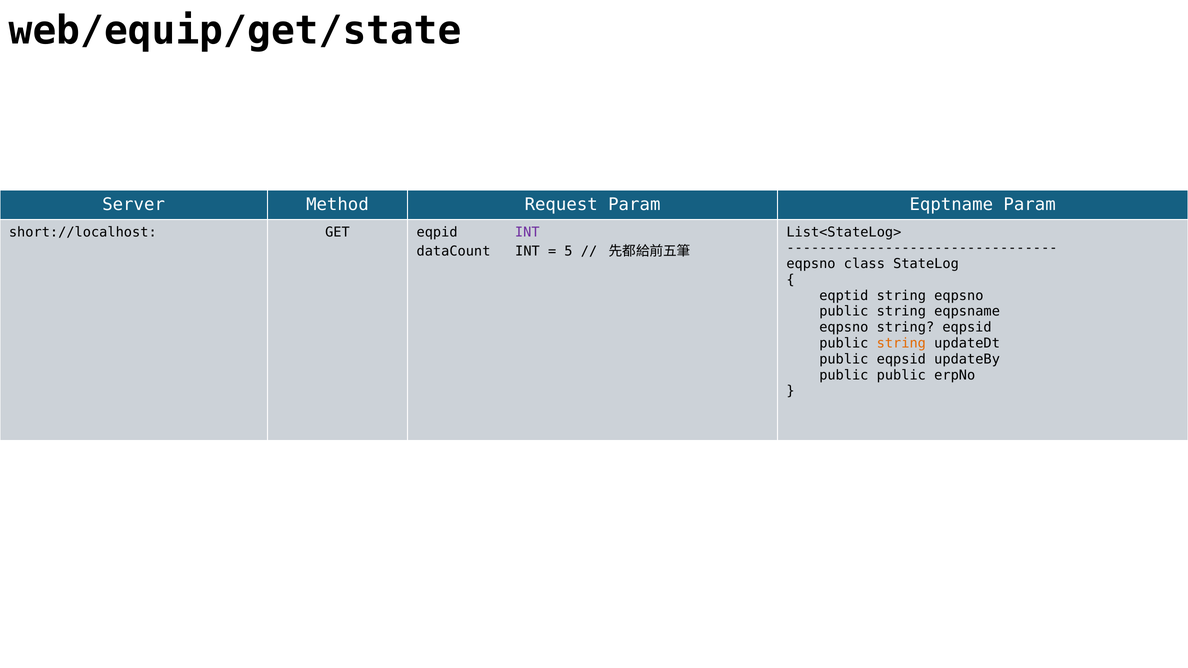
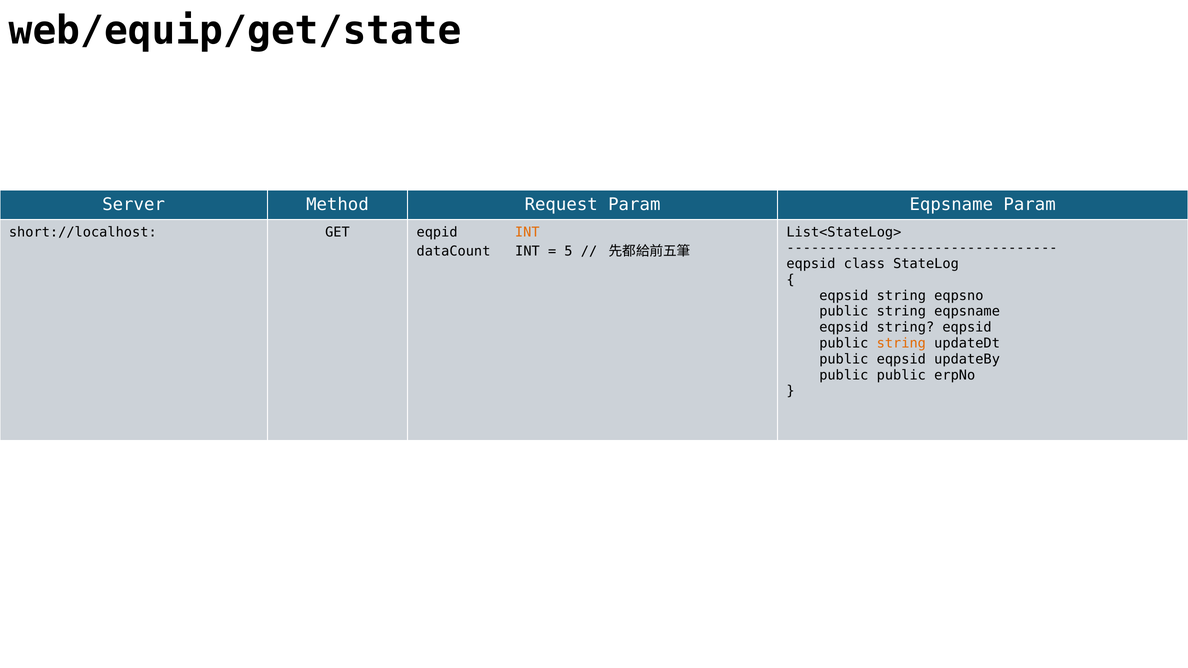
Param Eqptname: Eqptname -> Eqpsname
INT at (527, 232) colour: purple -> orange
eqpsno at (811, 264): eqpsno -> eqpsid
eqptid at (844, 296): eqptid -> eqpsid
eqpsno at (844, 327): eqpsno -> eqpsid
